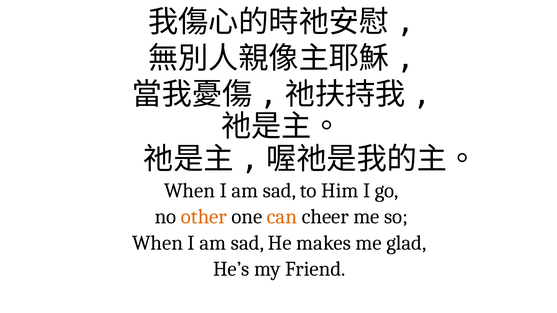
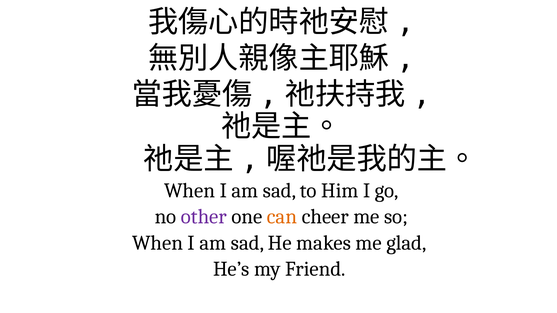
other colour: orange -> purple
